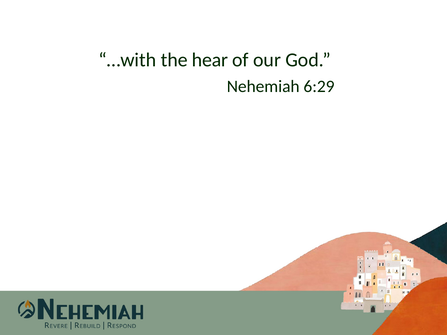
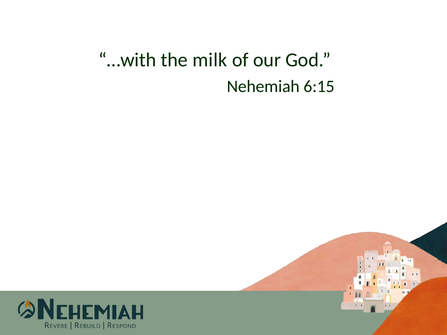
hear: hear -> milk
6:29: 6:29 -> 6:15
